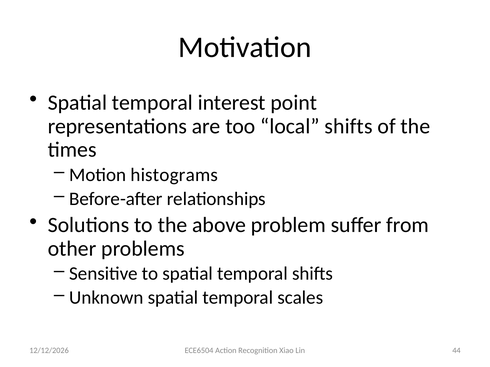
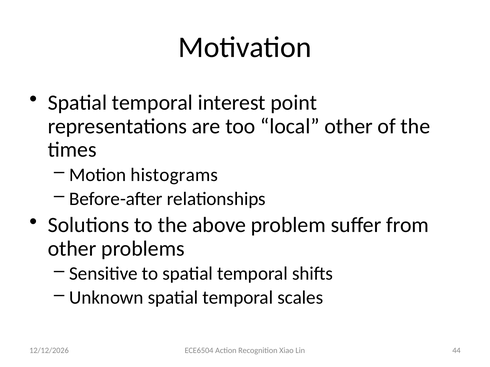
local shifts: shifts -> other
